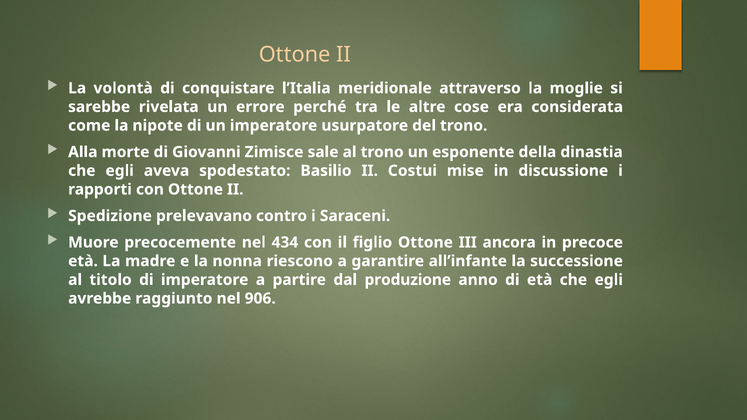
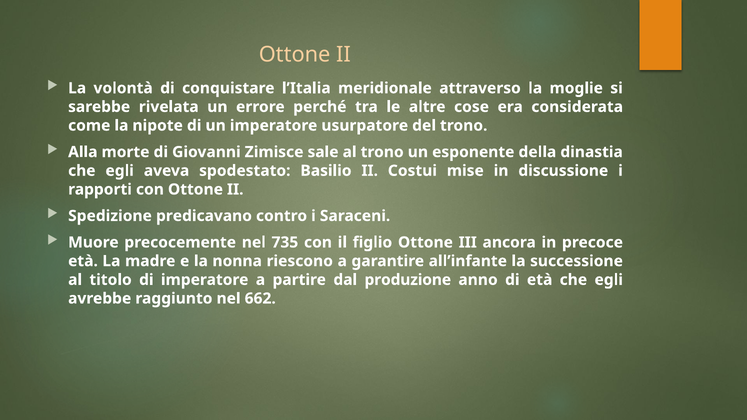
prelevavano: prelevavano -> predicavano
434: 434 -> 735
906: 906 -> 662
